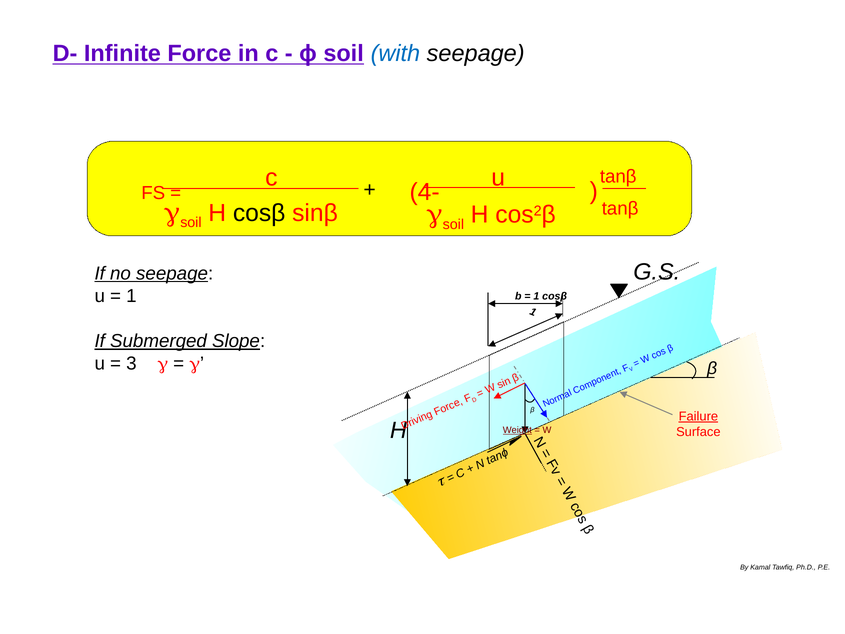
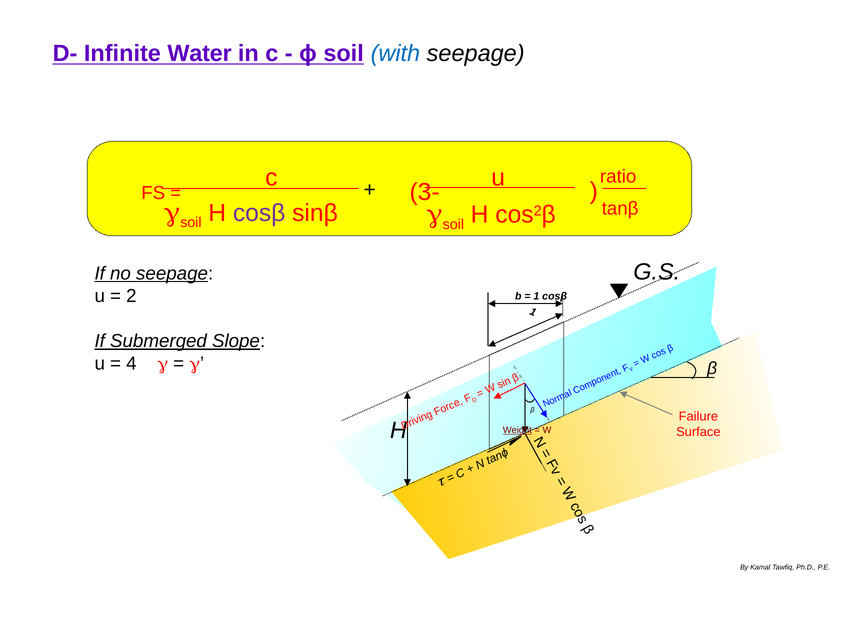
Infinite Force: Force -> Water
tanβ at (618, 176): tanβ -> ratio
4-: 4- -> 3-
cosβ at (259, 213) colour: black -> purple
1 at (131, 296): 1 -> 2
3: 3 -> 4
Failure underline: present -> none
